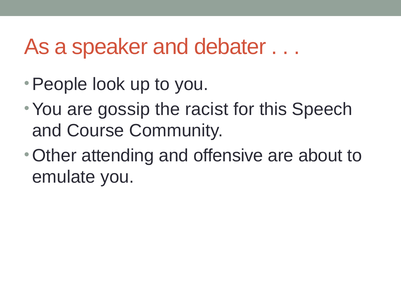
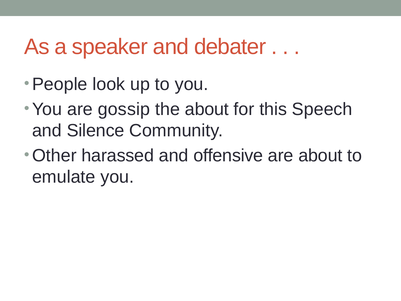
the racist: racist -> about
Course: Course -> Silence
attending: attending -> harassed
